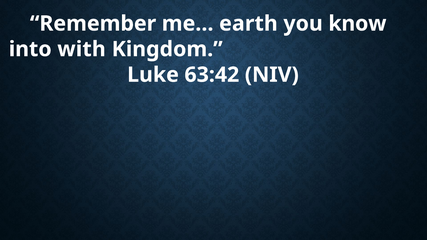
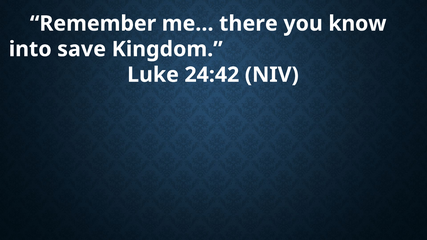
earth: earth -> there
with: with -> save
63:42: 63:42 -> 24:42
